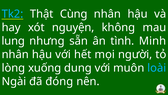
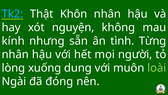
Cùng: Cùng -> Khôn
lung: lung -> kính
Minh: Minh -> Từng
loài colour: light blue -> light green
